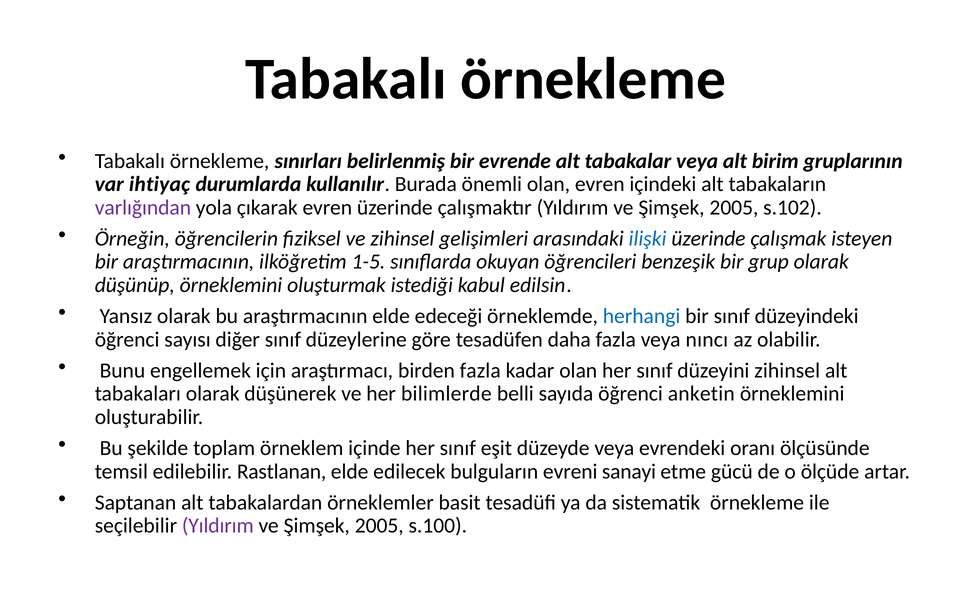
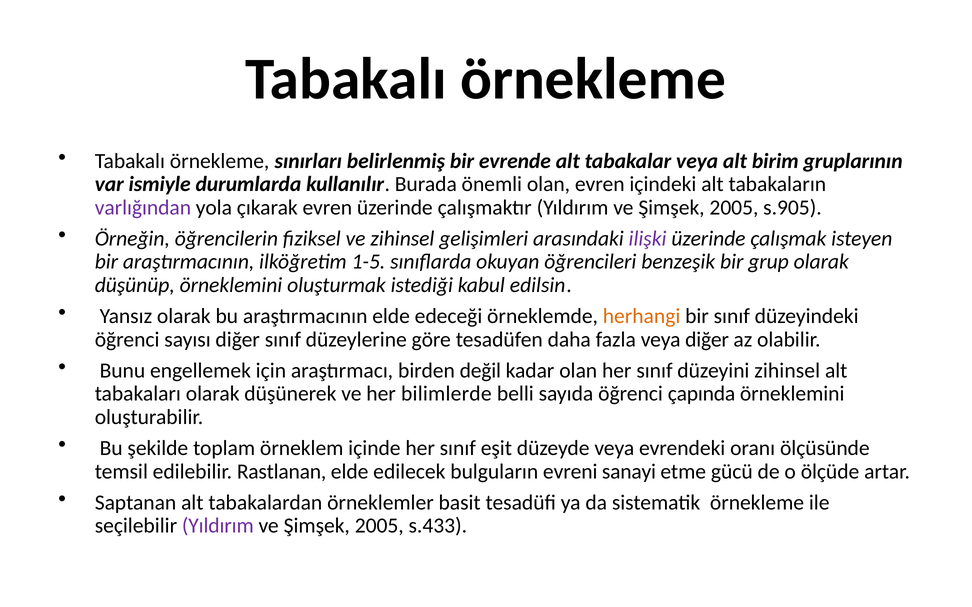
ihtiyaç: ihtiyaç -> ismiyle
s.102: s.102 -> s.905
ilişki colour: blue -> purple
herhangi colour: blue -> orange
veya nıncı: nıncı -> diğer
birden fazla: fazla -> değil
anketin: anketin -> çapında
s.100: s.100 -> s.433
